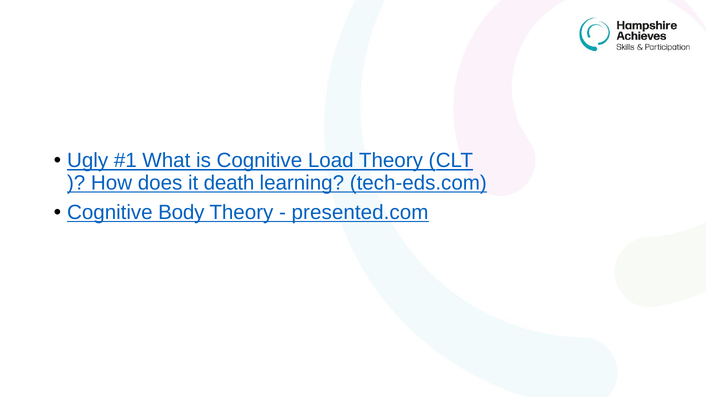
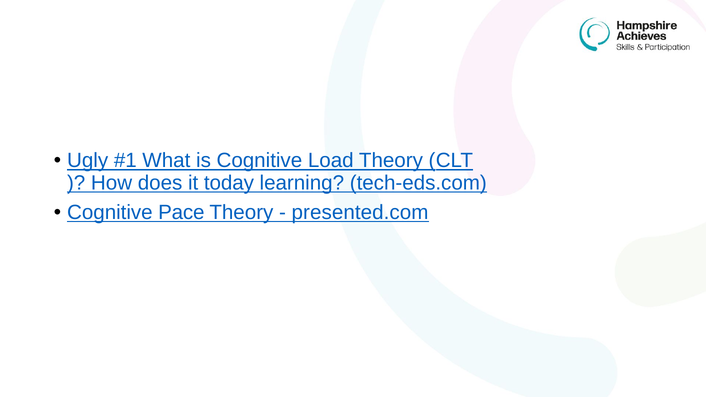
death: death -> today
Body: Body -> Pace
